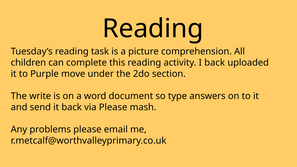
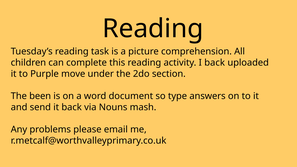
write: write -> been
via Please: Please -> Nouns
